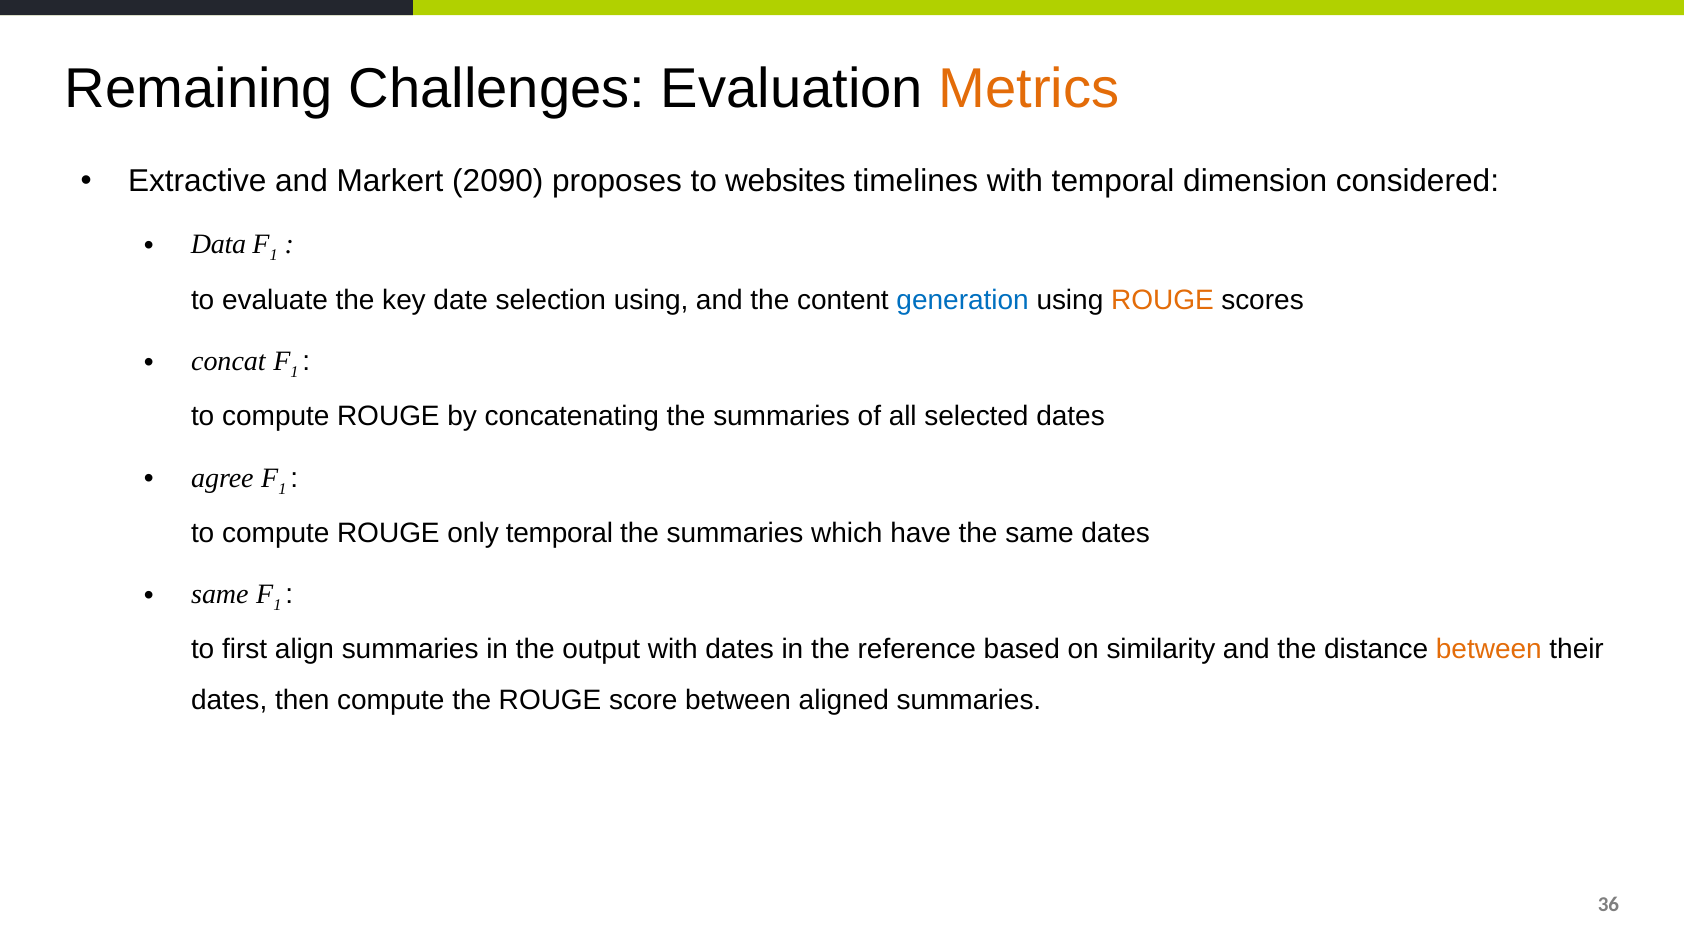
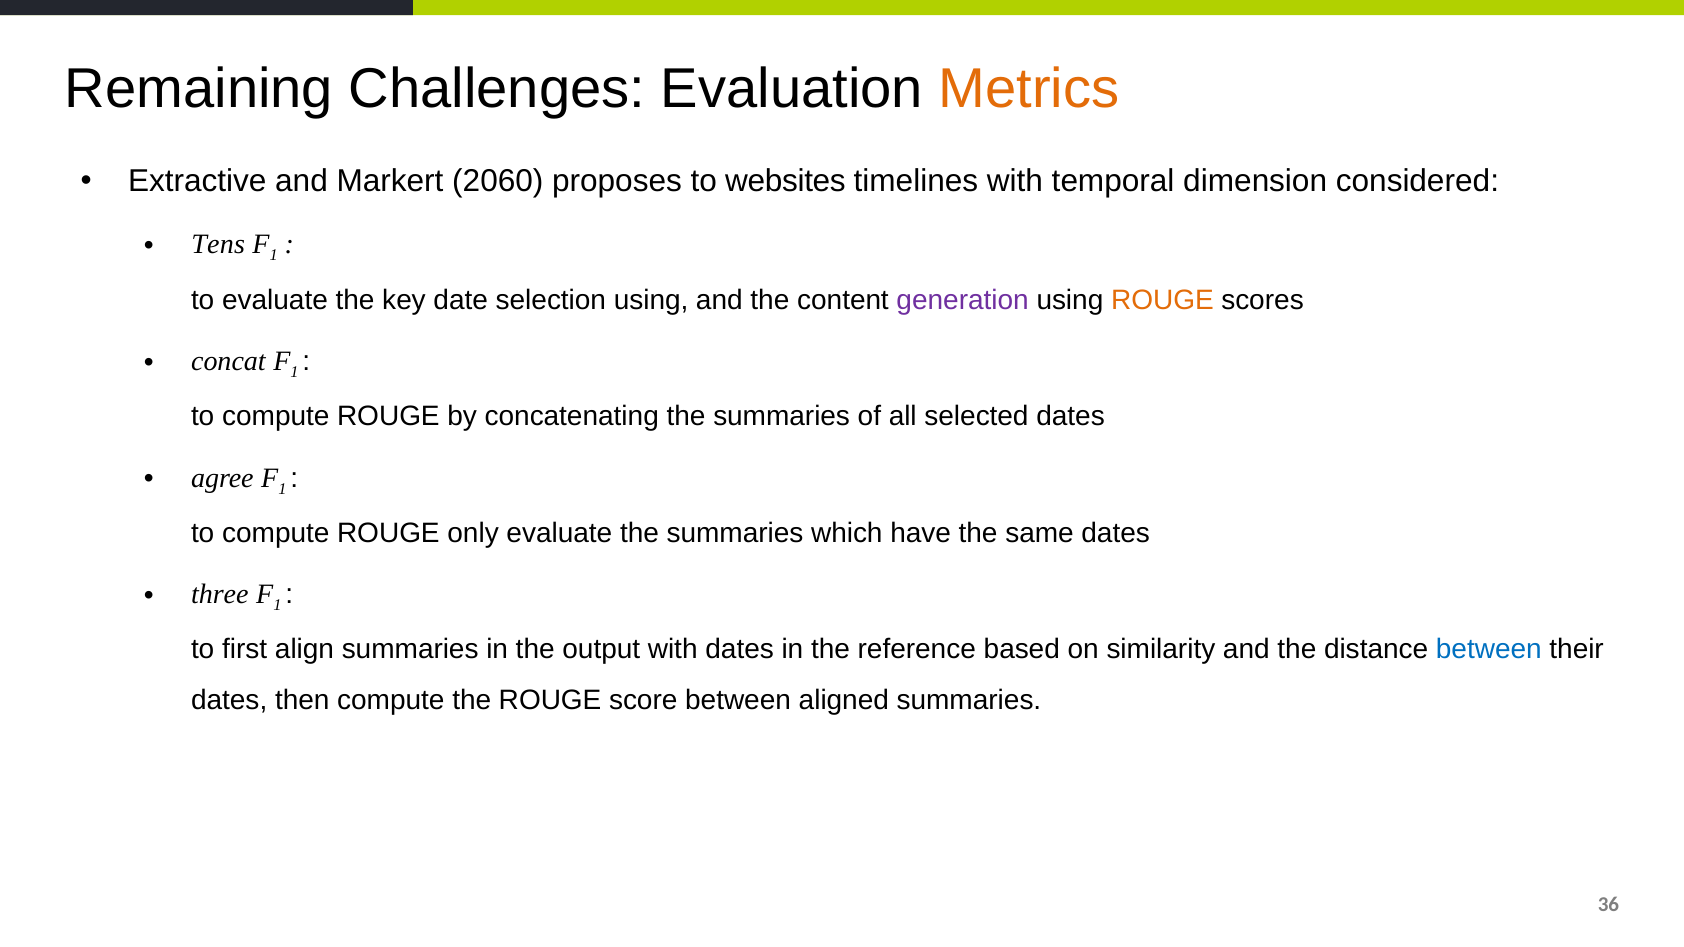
2090: 2090 -> 2060
Data: Data -> Tens
generation colour: blue -> purple
only temporal: temporal -> evaluate
same at (220, 595): same -> three
between at (1489, 650) colour: orange -> blue
